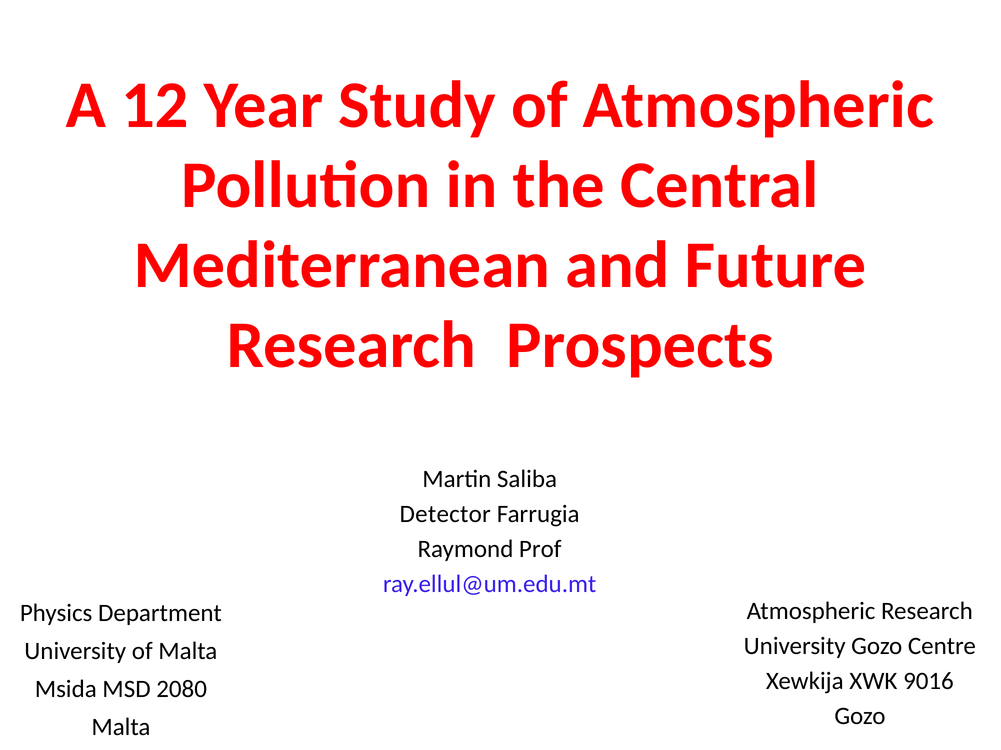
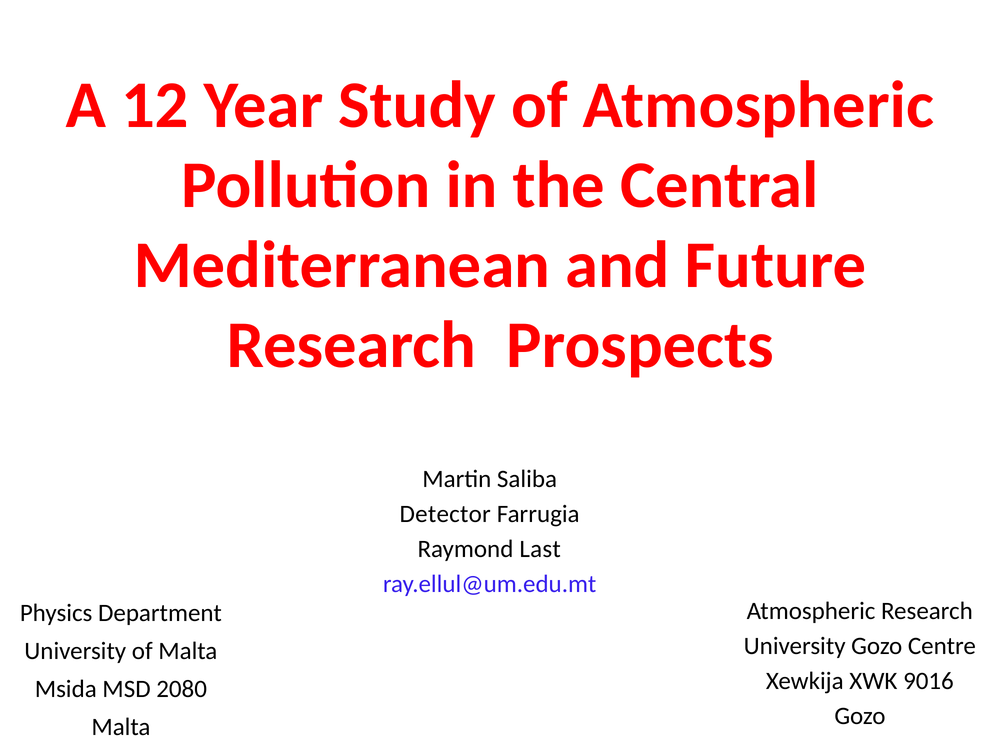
Prof: Prof -> Last
